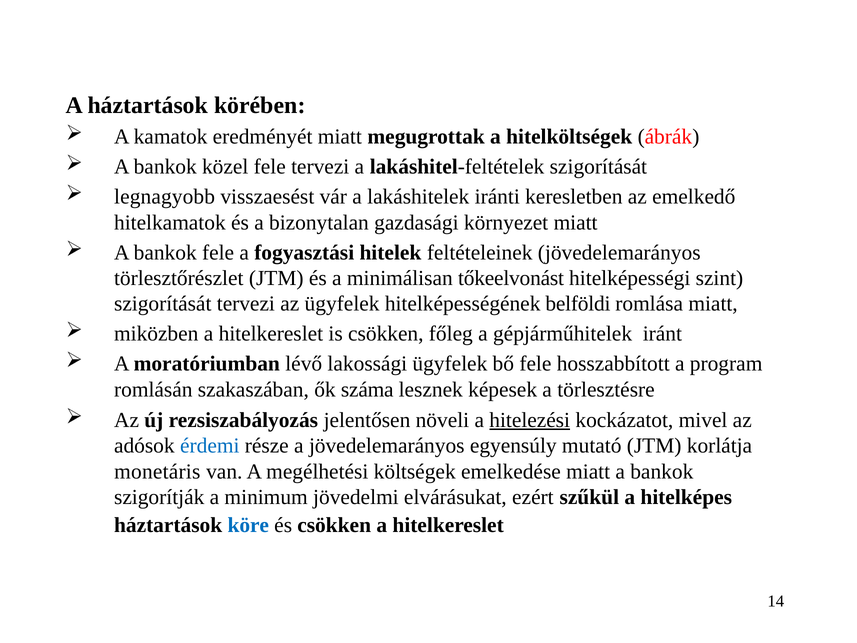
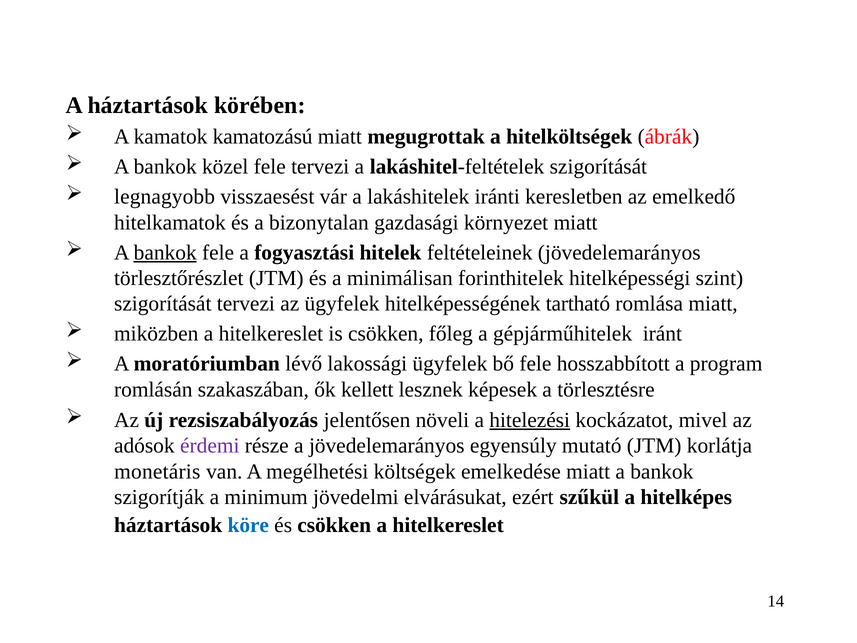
eredményét: eredményét -> kamatozású
bankok at (165, 252) underline: none -> present
tőkeelvonást: tőkeelvonást -> forinthitelek
belföldi: belföldi -> tartható
száma: száma -> kellett
érdemi colour: blue -> purple
